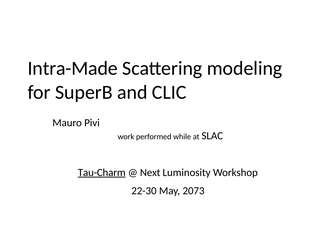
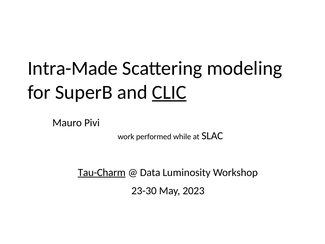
CLIC underline: none -> present
Next: Next -> Data
22-30: 22-30 -> 23-30
2073: 2073 -> 2023
